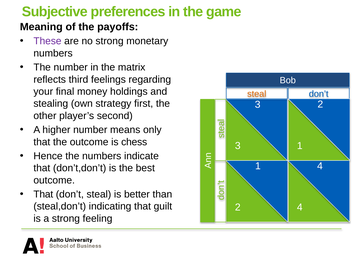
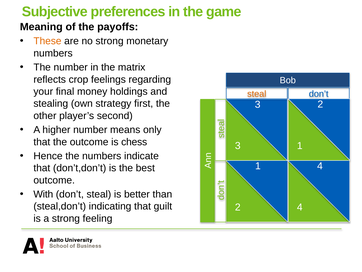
These colour: purple -> orange
third: third -> crop
That at (43, 194): That -> With
